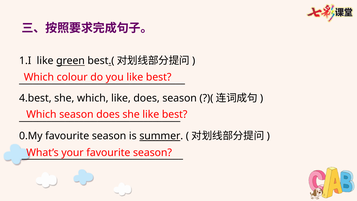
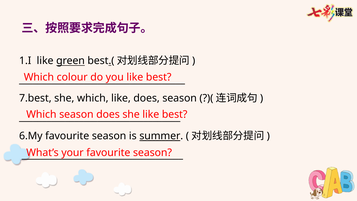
4.best: 4.best -> 7.best
0.My: 0.My -> 6.My
